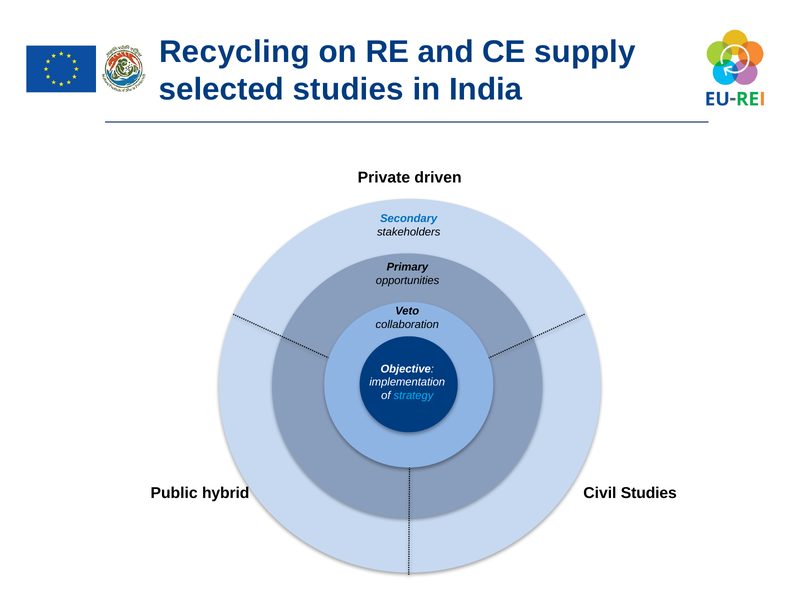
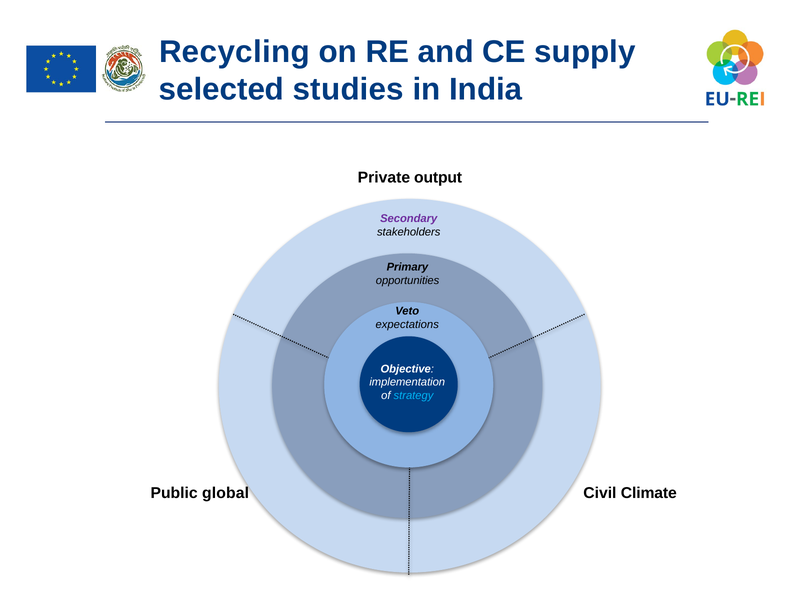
driven: driven -> output
Secondary colour: blue -> purple
collaboration: collaboration -> expectations
hybrid: hybrid -> global
Civil Studies: Studies -> Climate
